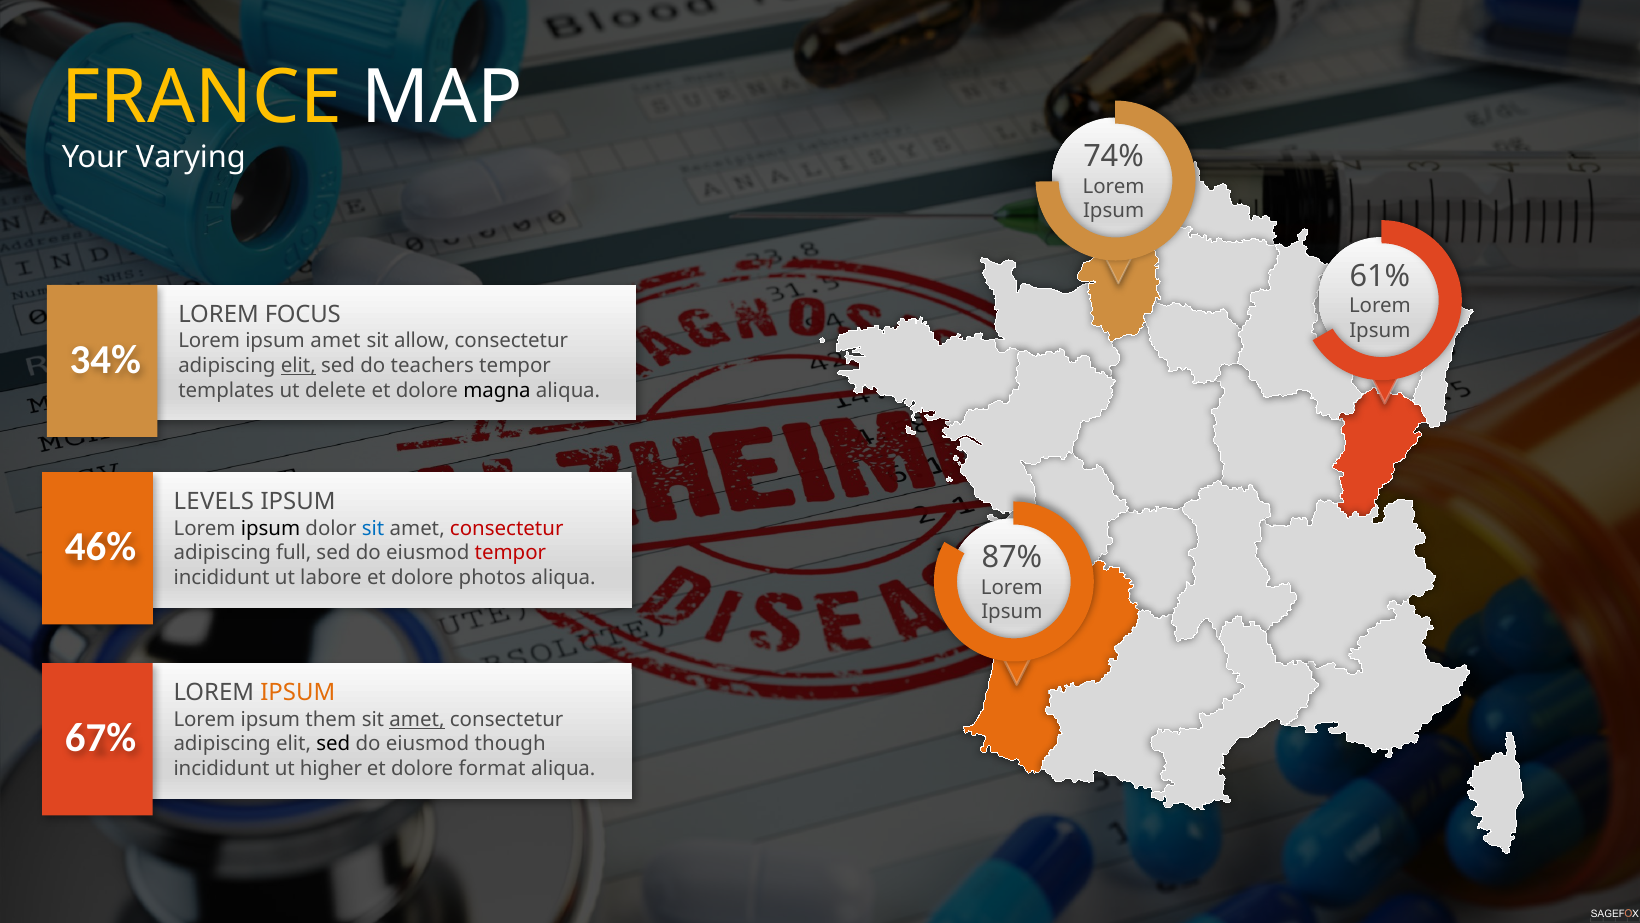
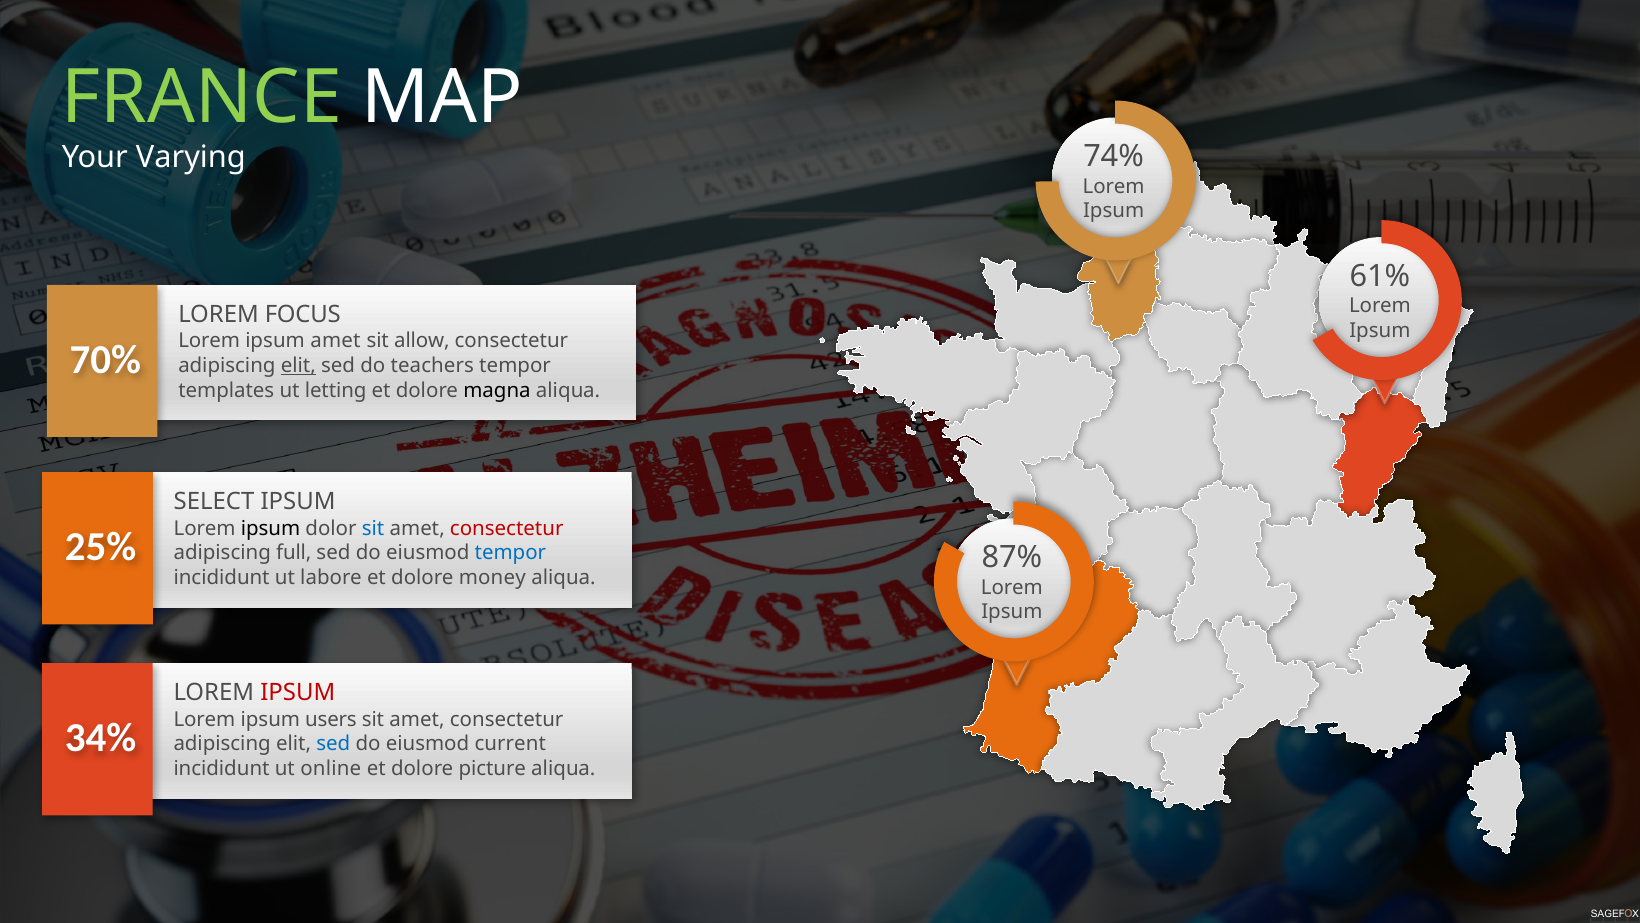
FRANCE colour: yellow -> light green
34%: 34% -> 70%
delete: delete -> letting
LEVELS: LEVELS -> SELECT
46%: 46% -> 25%
tempor at (510, 553) colour: red -> blue
photos: photos -> money
IPSUM at (298, 693) colour: orange -> red
them: them -> users
amet at (417, 719) underline: present -> none
67%: 67% -> 34%
sed at (333, 744) colour: black -> blue
though: though -> current
higher: higher -> online
format: format -> picture
